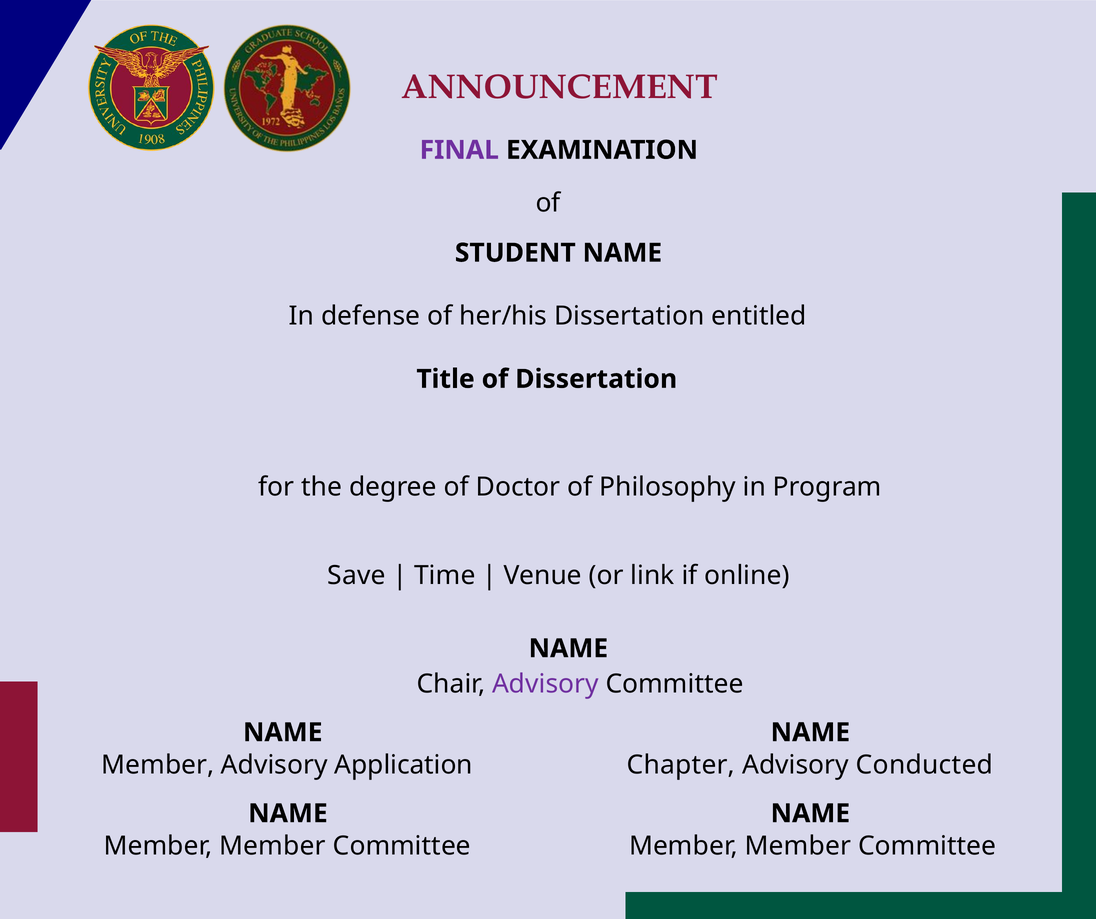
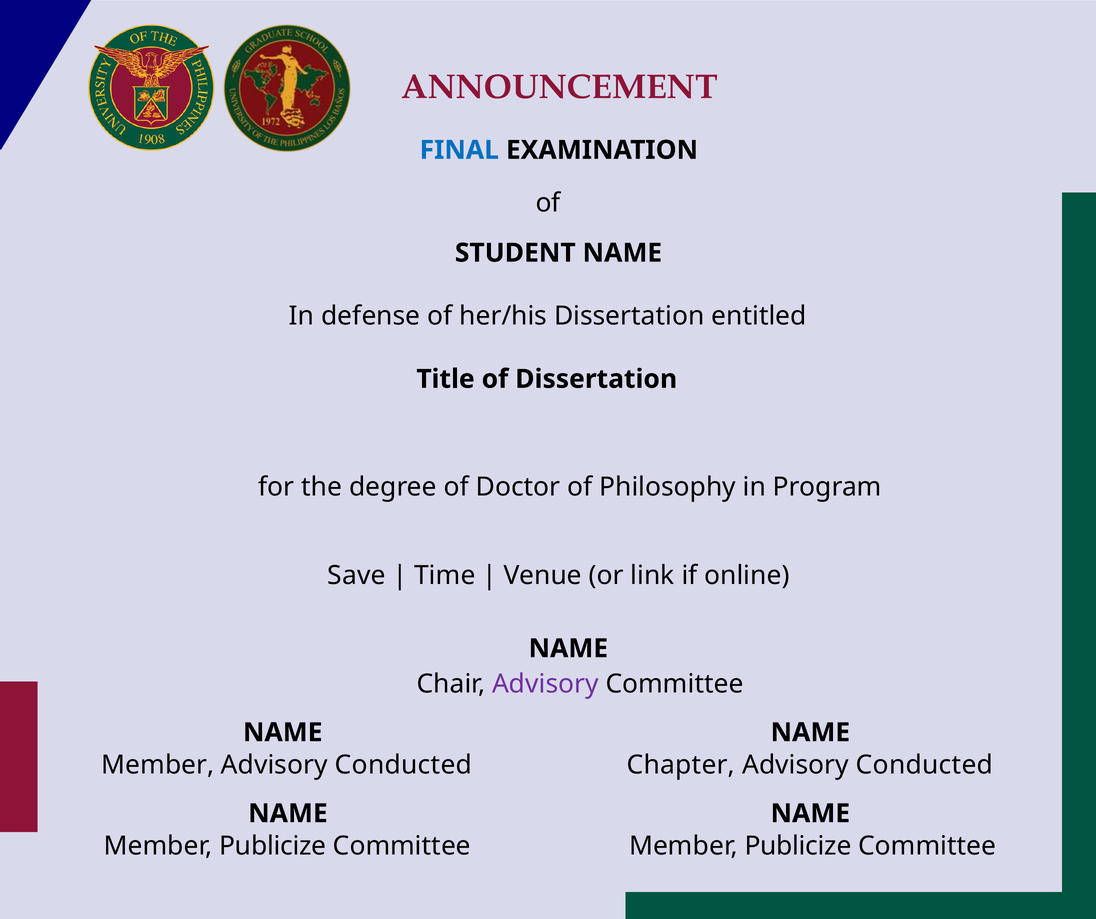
FINAL colour: purple -> blue
Member Advisory Application: Application -> Conducted
Member at (272, 846): Member -> Publicize
Member at (798, 846): Member -> Publicize
